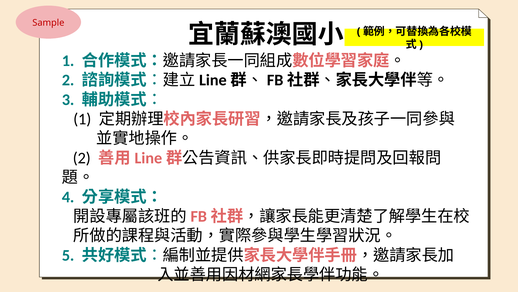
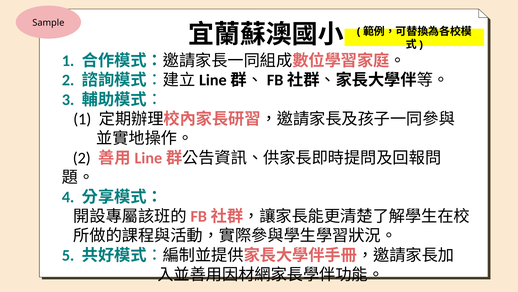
Sample colour: red -> black
